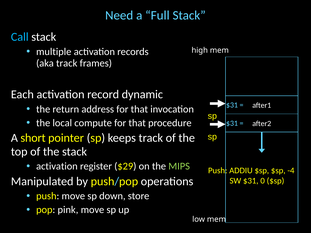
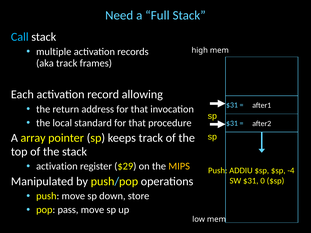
dynamic: dynamic -> allowing
compute: compute -> standard
short: short -> array
MIPS colour: light green -> yellow
pink: pink -> pass
